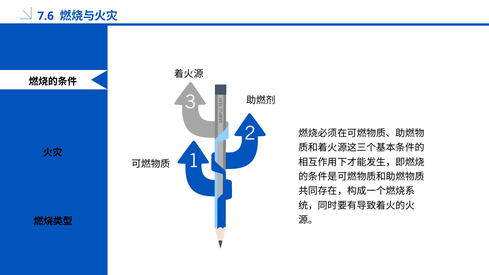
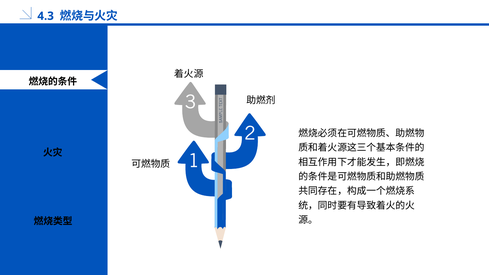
7.6: 7.6 -> 4.3
